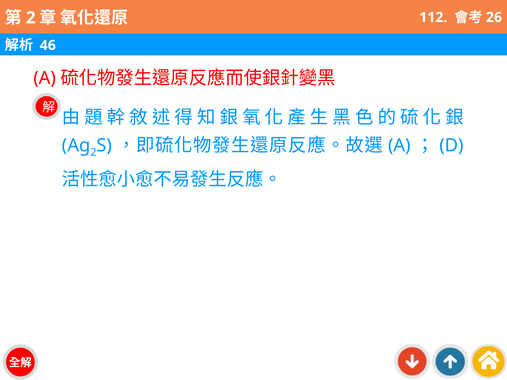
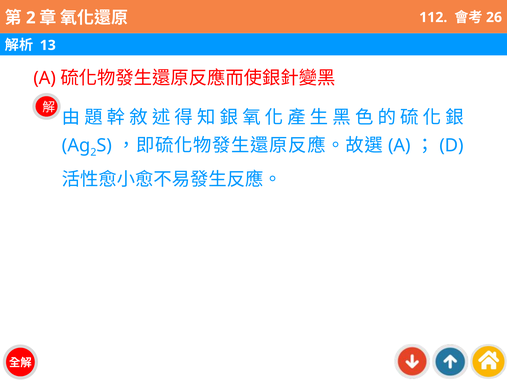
46: 46 -> 13
